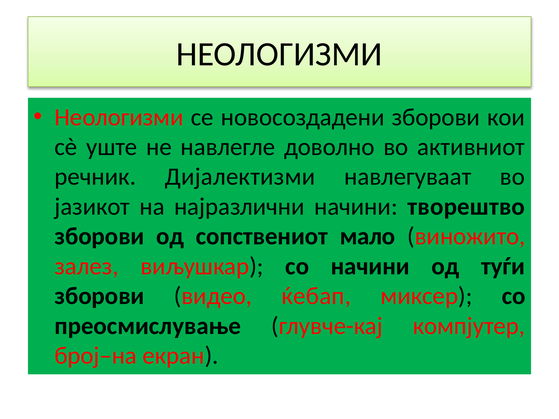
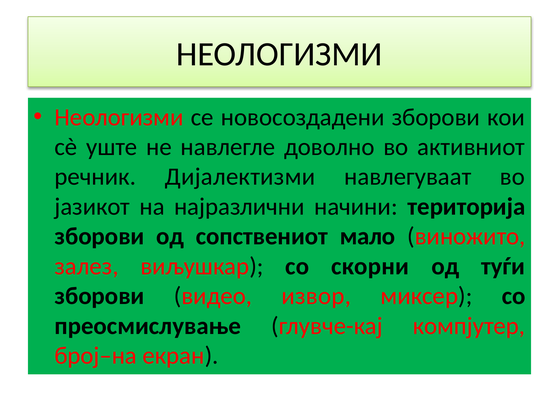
творештво: творештво -> територија
со начини: начини -> скорни
ќебап: ќебап -> извор
